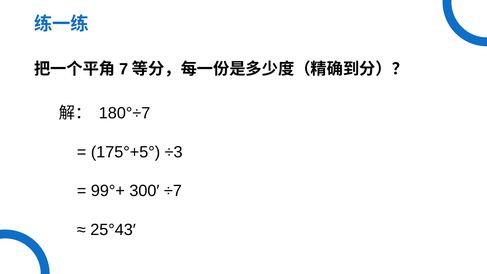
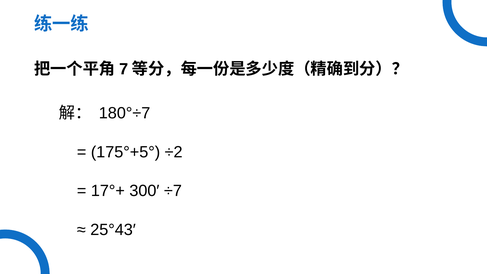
÷3: ÷3 -> ÷2
99°+: 99°+ -> 17°+
